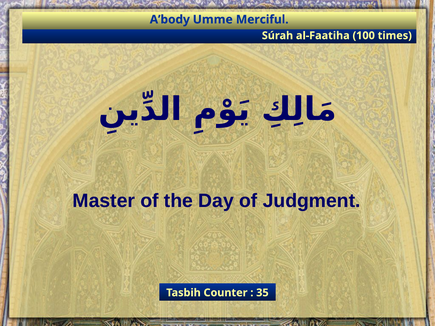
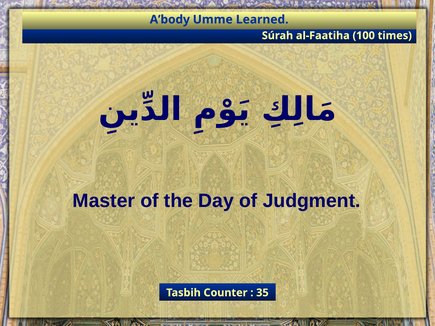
Merciful: Merciful -> Learned
